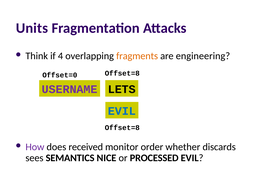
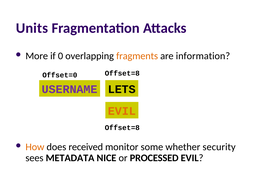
Think: Think -> More
4: 4 -> 0
engineering: engineering -> information
EVIL at (122, 111) colour: blue -> orange
How colour: purple -> orange
order: order -> some
discards: discards -> security
SEMANTICS: SEMANTICS -> METADATA
